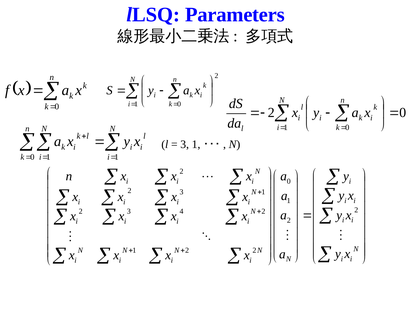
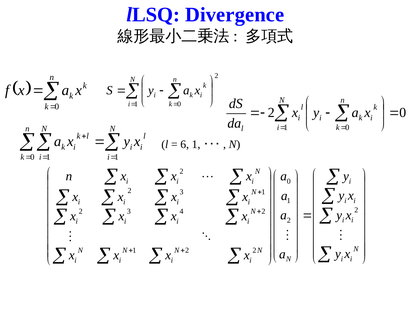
Parameters: Parameters -> Divergence
3 at (185, 144): 3 -> 6
